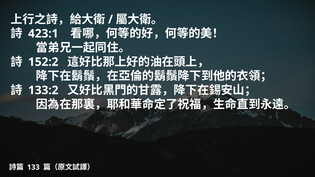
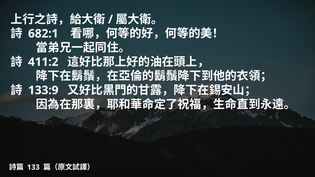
423:1: 423:1 -> 682:1
152:2: 152:2 -> 411:2
133:2: 133:2 -> 133:9
